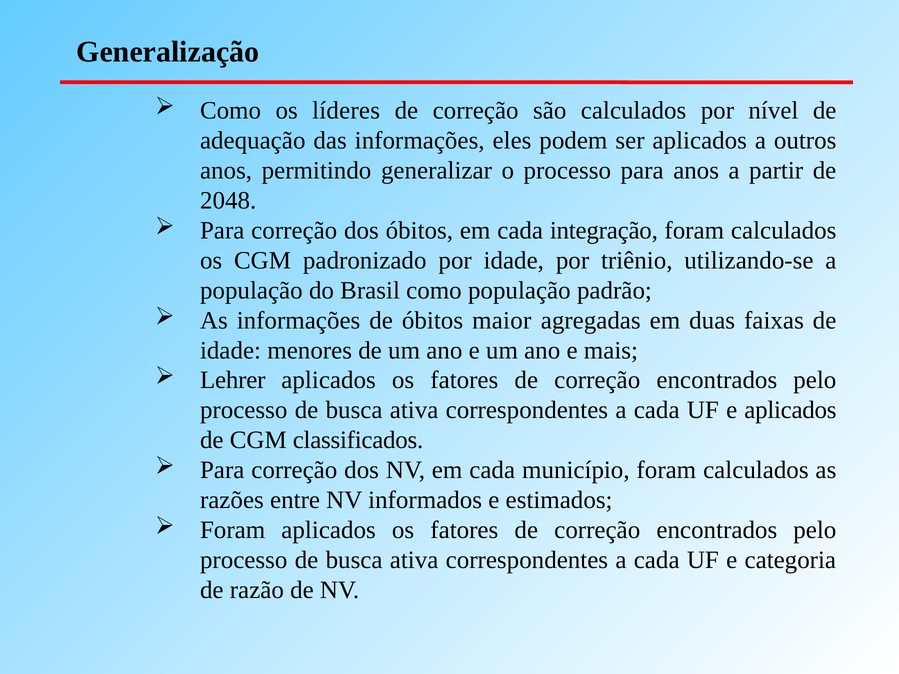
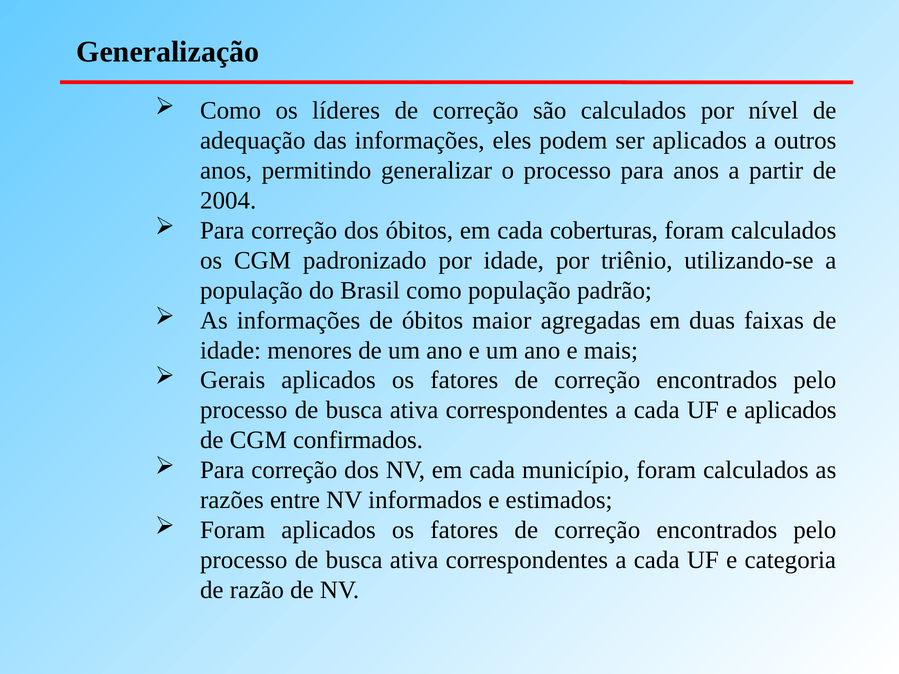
2048: 2048 -> 2004
integração: integração -> coberturas
Lehrer: Lehrer -> Gerais
classificados: classificados -> confirmados
